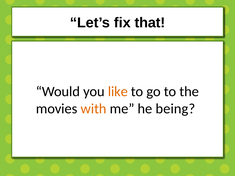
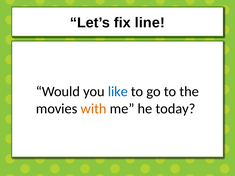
that: that -> line
like colour: orange -> blue
being: being -> today
